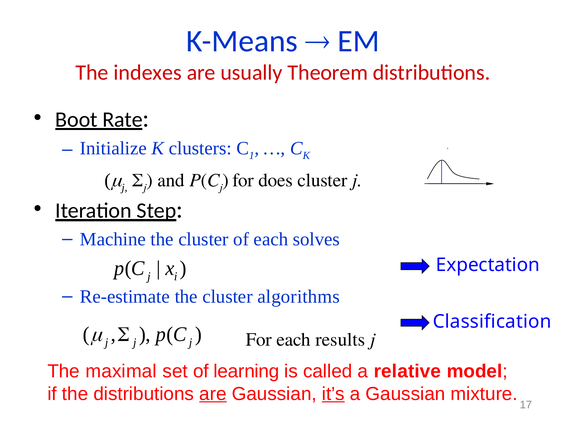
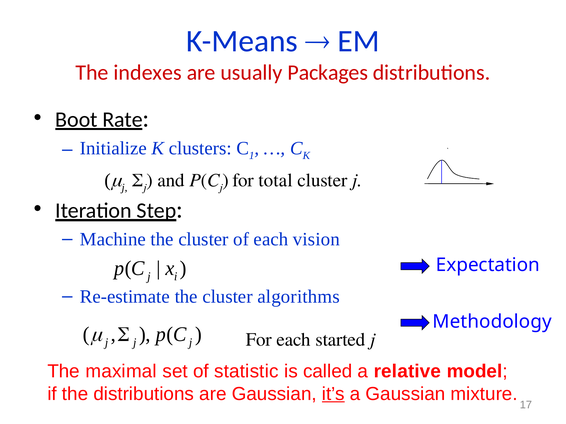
Theorem: Theorem -> Packages
does: does -> total
solves: solves -> vision
Classification: Classification -> Methodology
results: results -> started
learning: learning -> statistic
are at (213, 394) underline: present -> none
